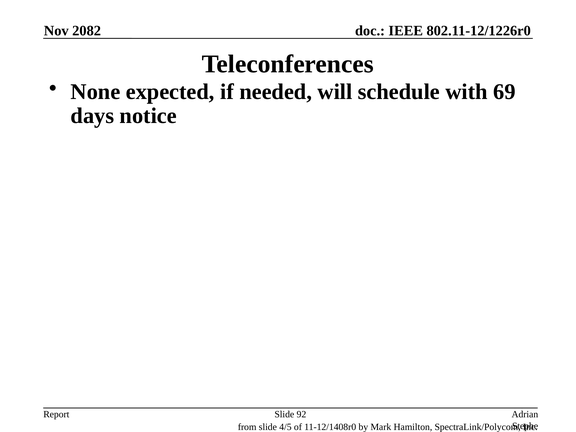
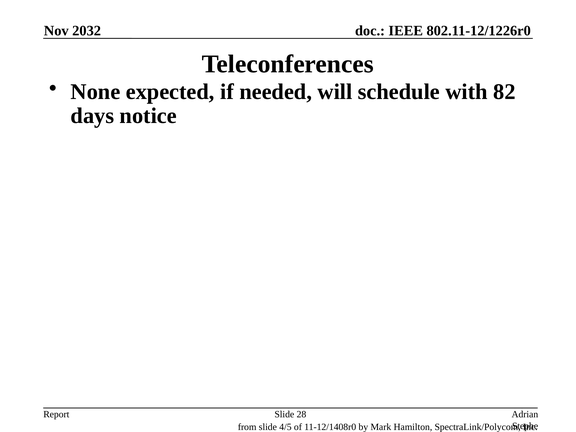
2082: 2082 -> 2032
69: 69 -> 82
92: 92 -> 28
